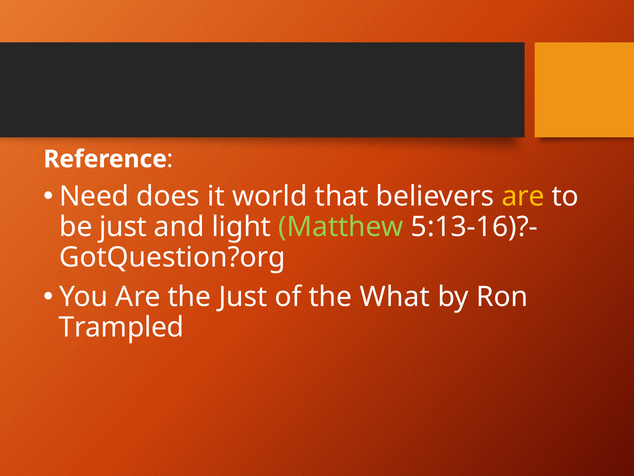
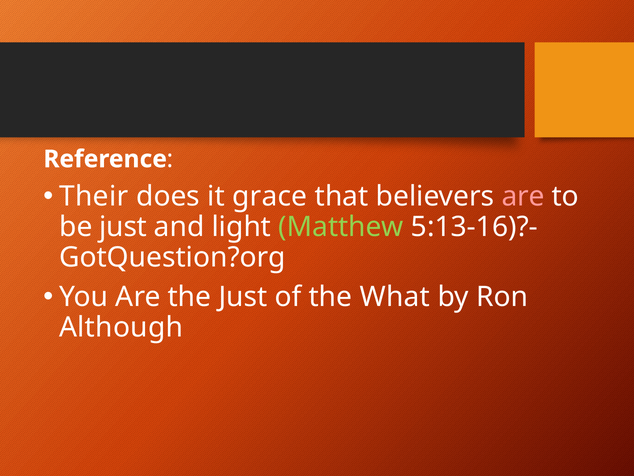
Need: Need -> Their
world: world -> grace
are at (523, 196) colour: yellow -> pink
Trampled: Trampled -> Although
